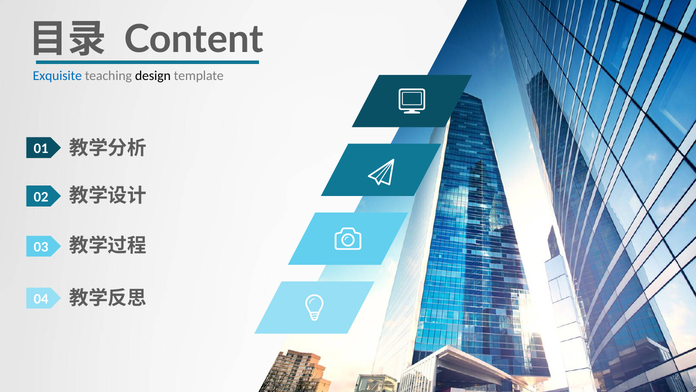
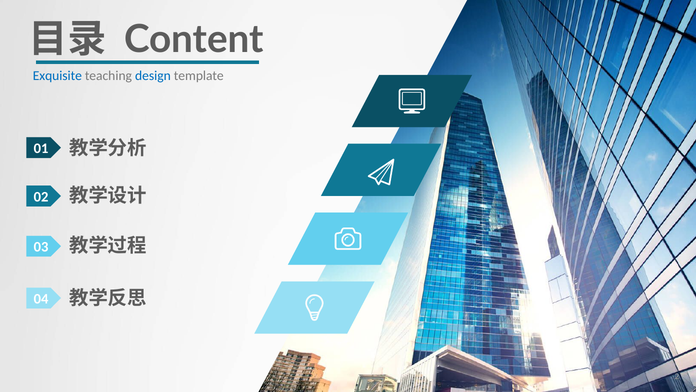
design colour: black -> blue
